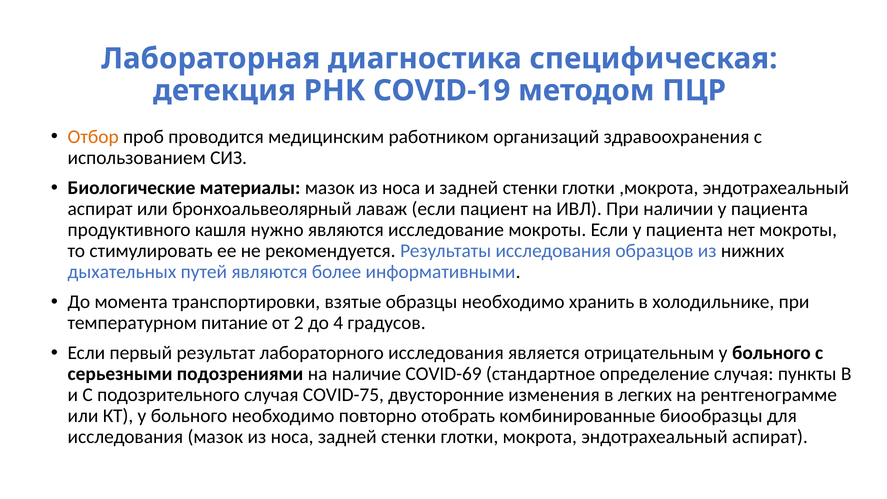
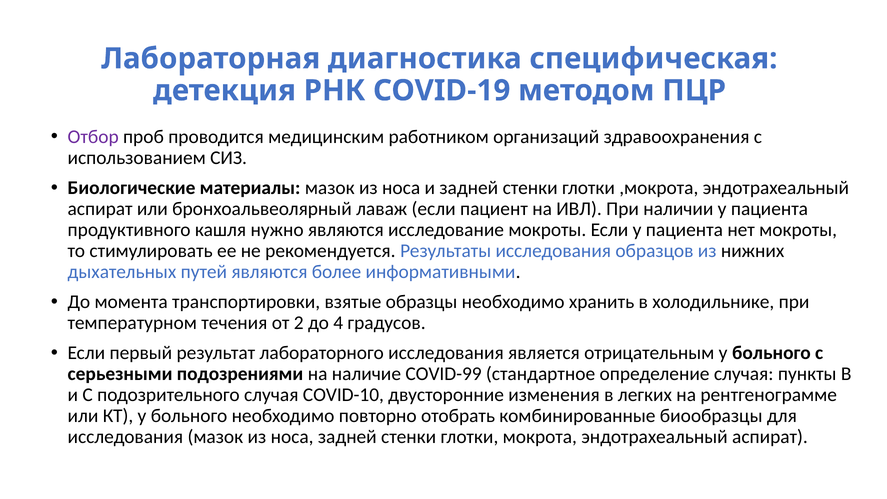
Отбор colour: orange -> purple
питание: питание -> течения
COVID-69: COVID-69 -> COVID-99
COVID-75: COVID-75 -> COVID-10
